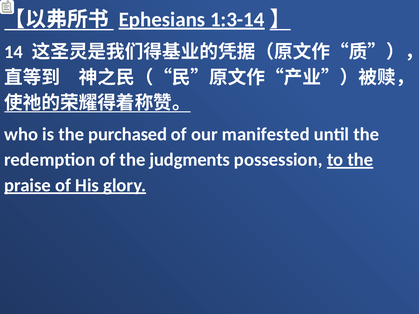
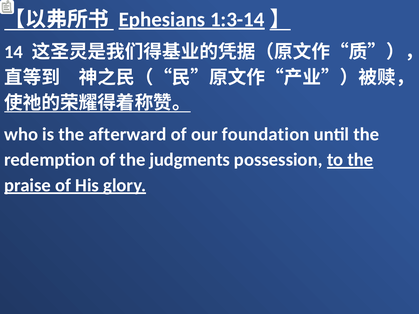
purchased: purchased -> afterward
manifested: manifested -> foundation
